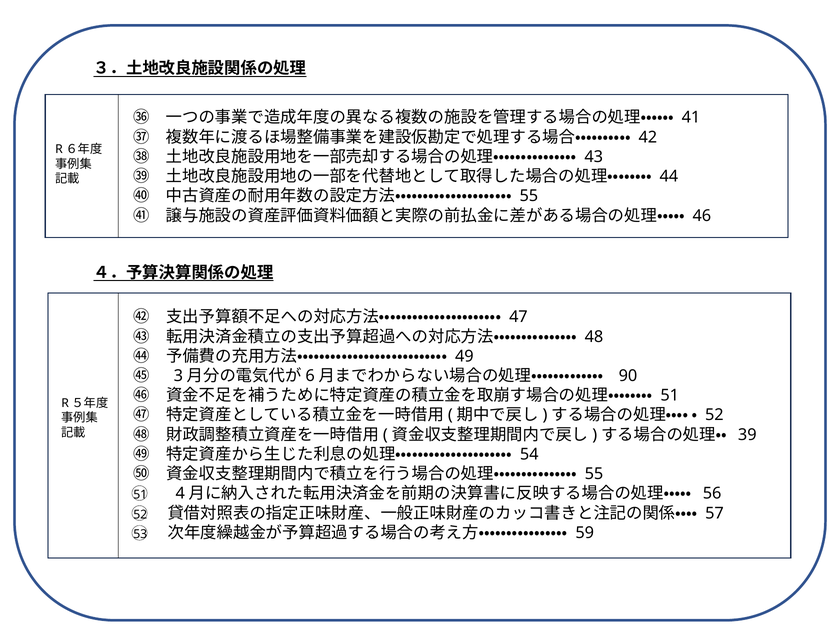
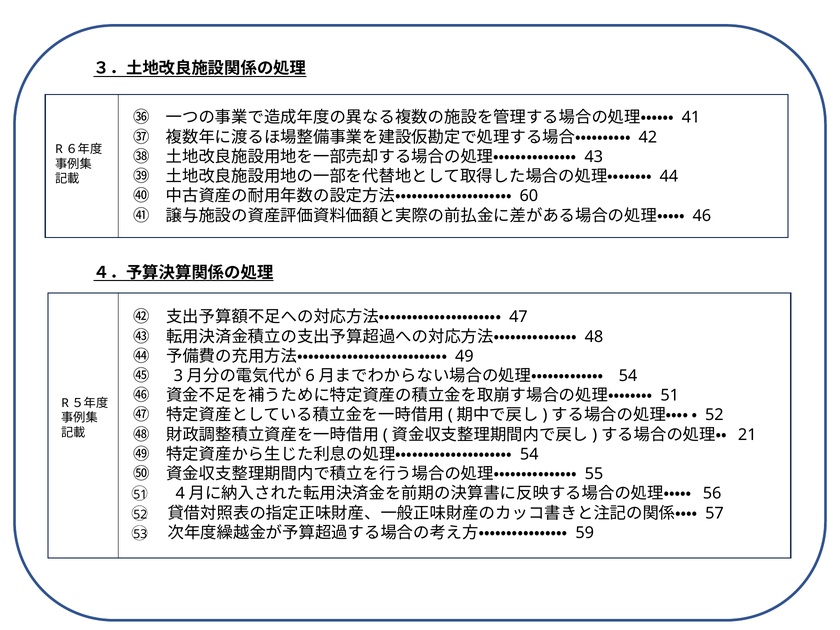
55 at (529, 196): 55 -> 60
90 at (628, 376): 90 -> 54
39: 39 -> 21
